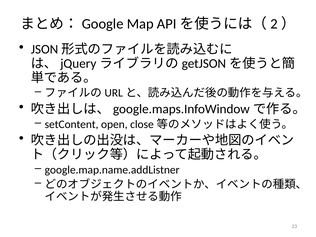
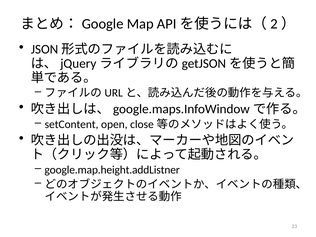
google.map.name.addListner: google.map.name.addListner -> google.map.height.addListner
